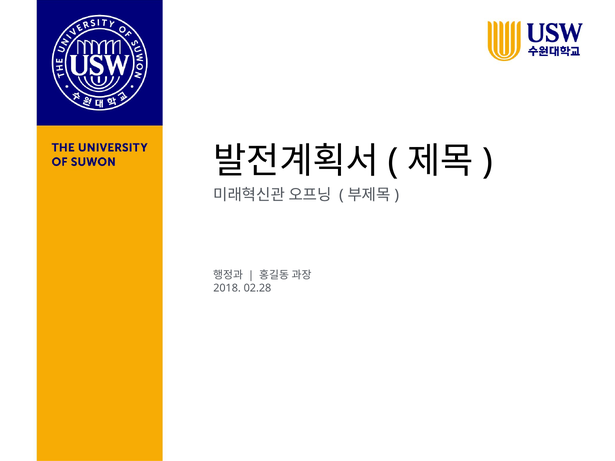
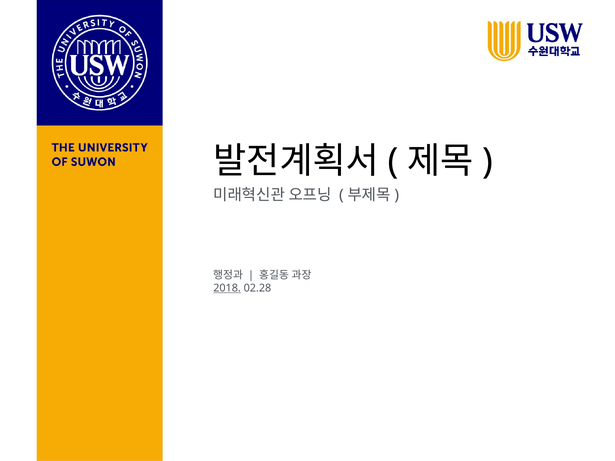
2018 underline: none -> present
